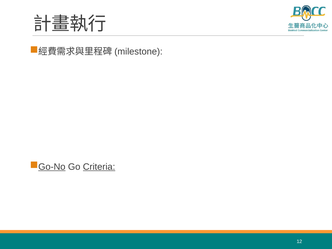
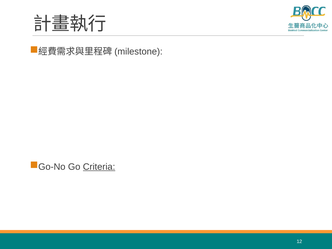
Go-No underline: present -> none
